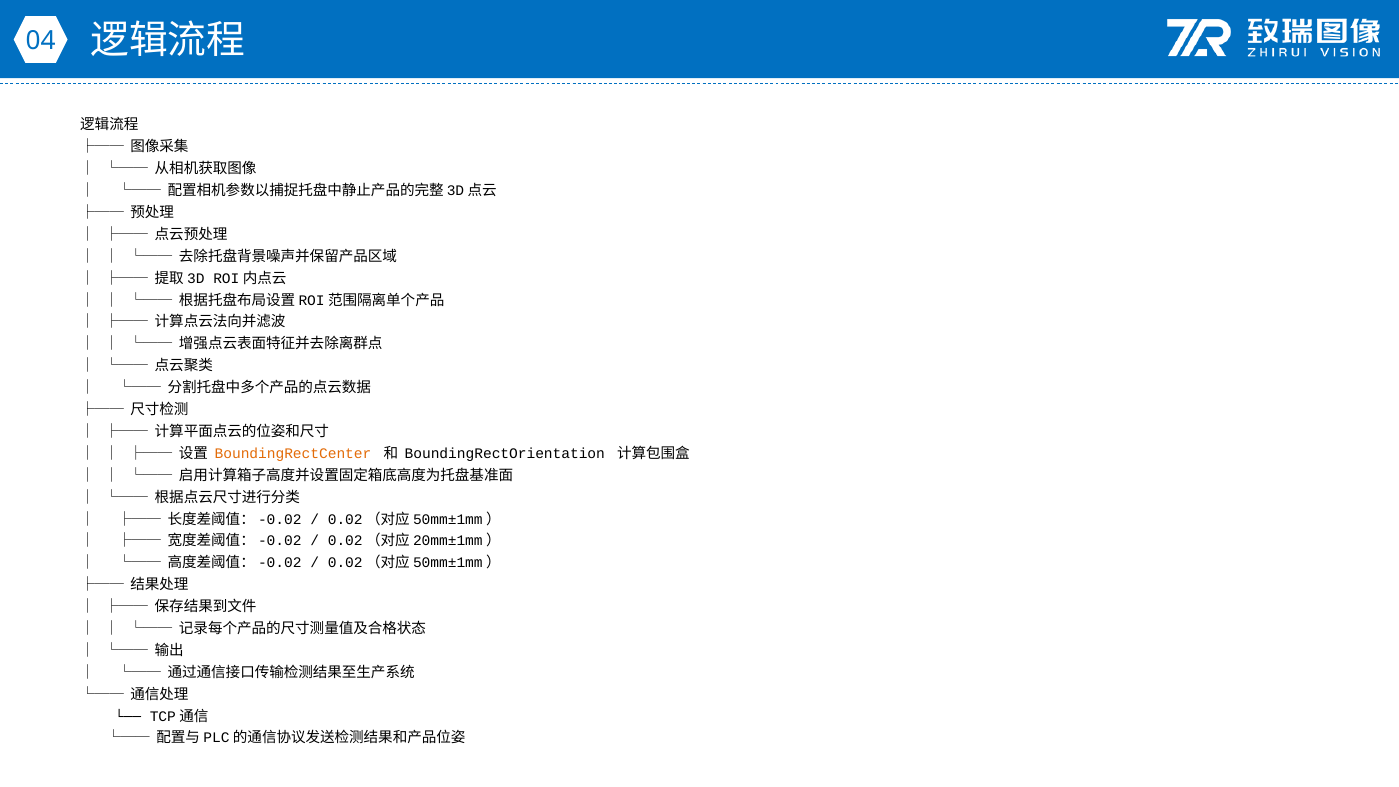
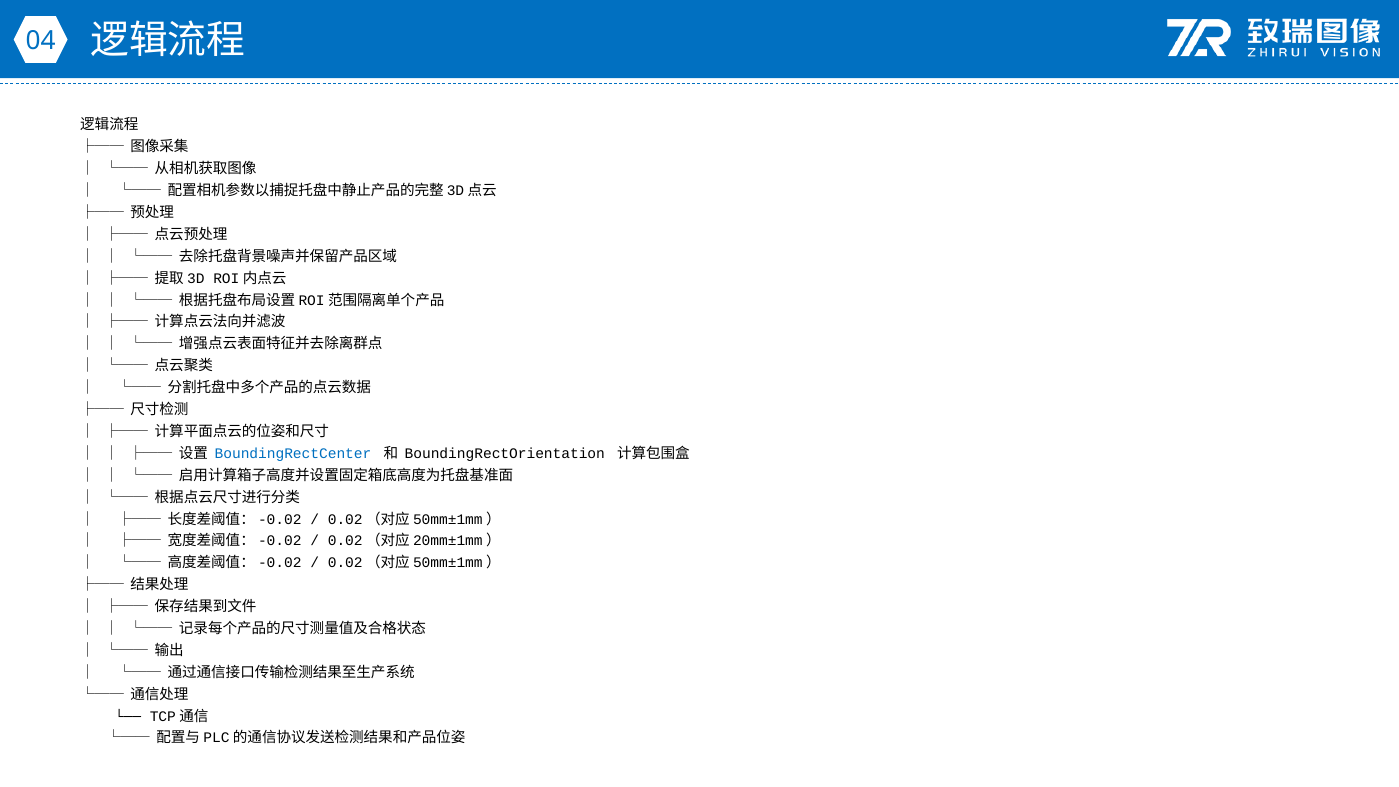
BoundingRectCenter colour: orange -> blue
